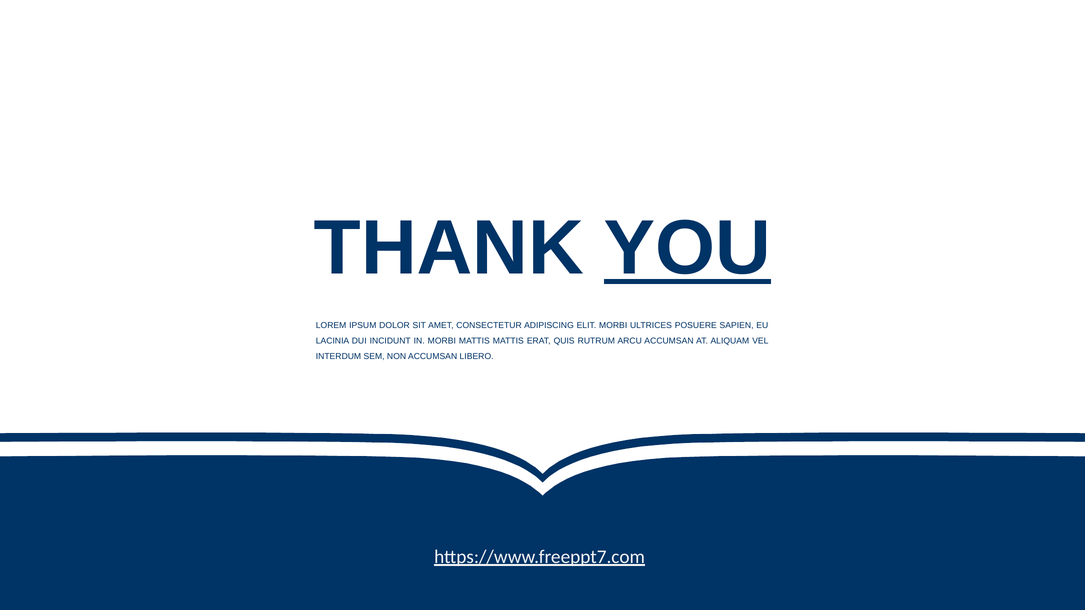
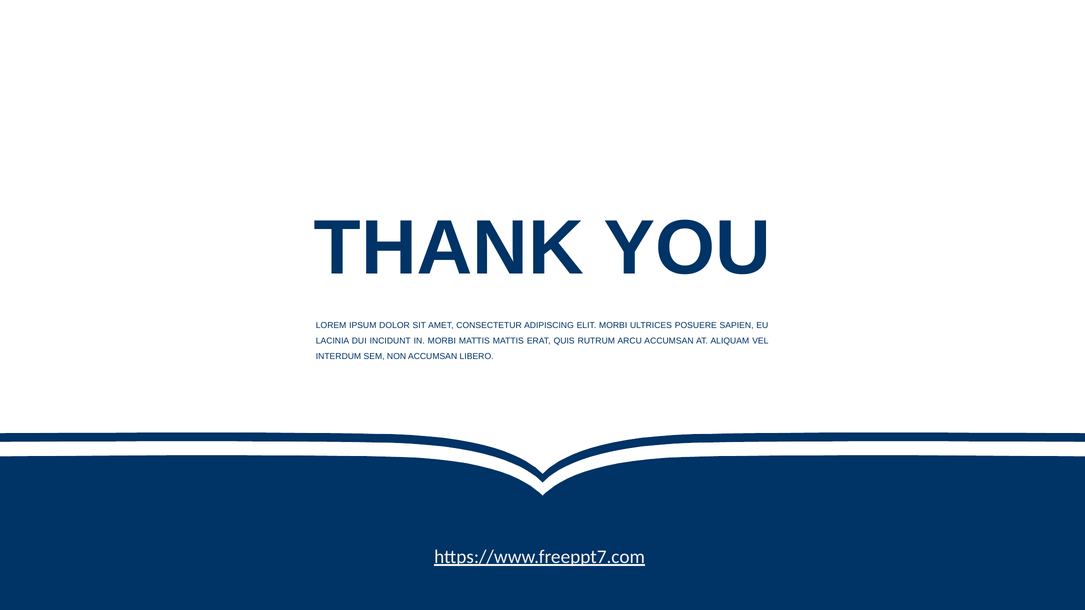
YOU underline: present -> none
